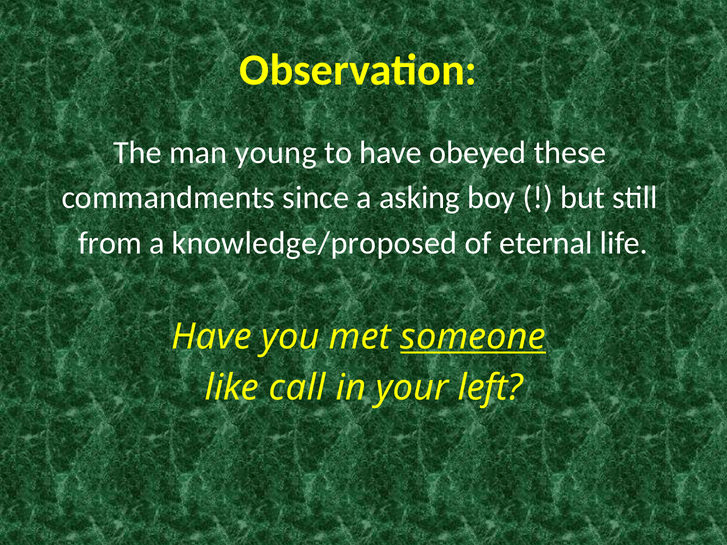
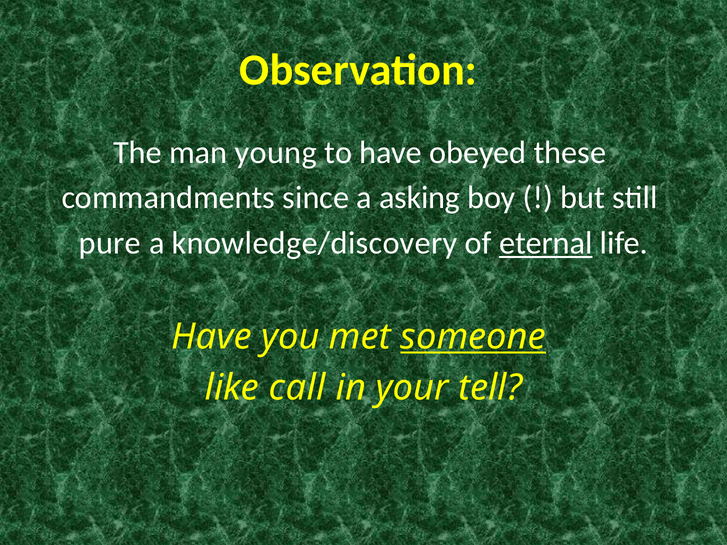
from: from -> pure
knowledge/proposed: knowledge/proposed -> knowledge/discovery
eternal underline: none -> present
left: left -> tell
